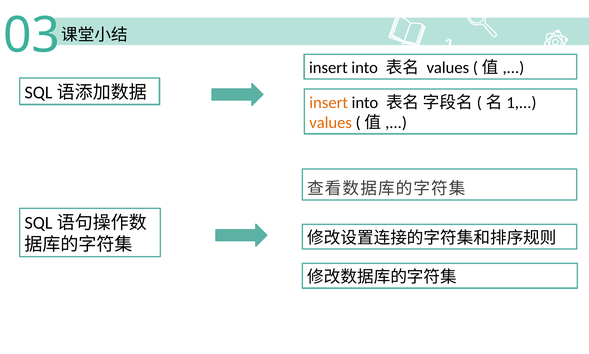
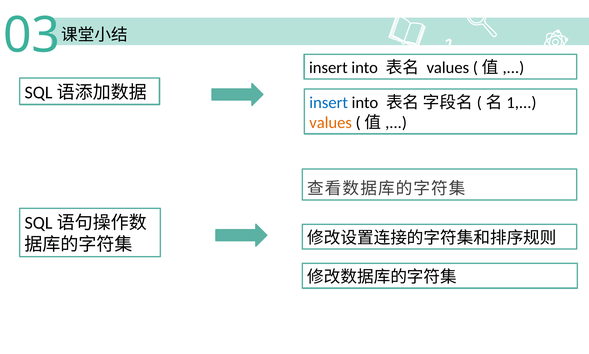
insert at (329, 102) colour: orange -> blue
